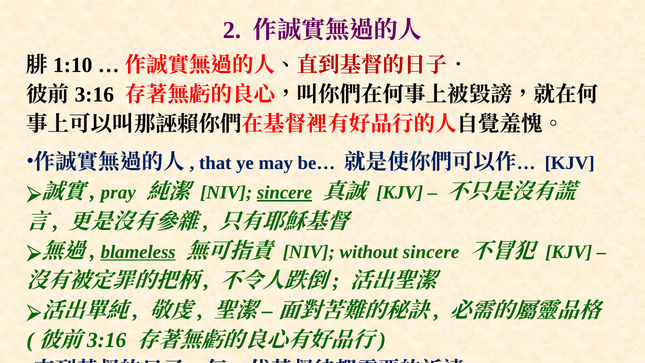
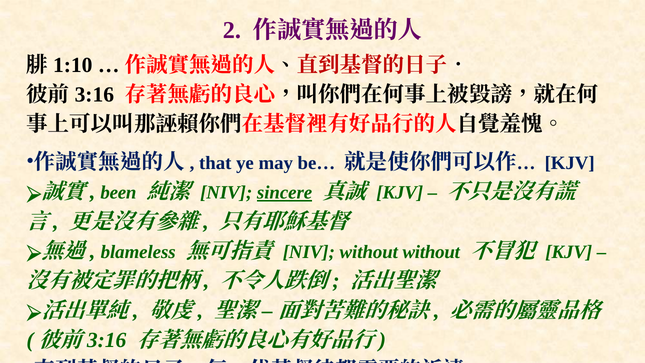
pray: pray -> been
blameless underline: present -> none
without sincere: sincere -> without
